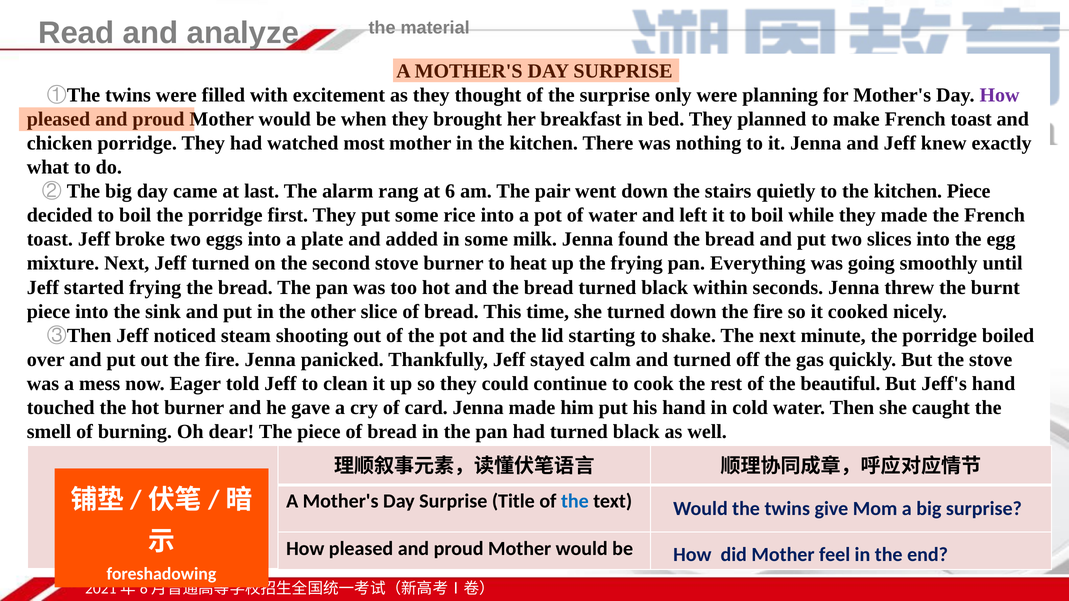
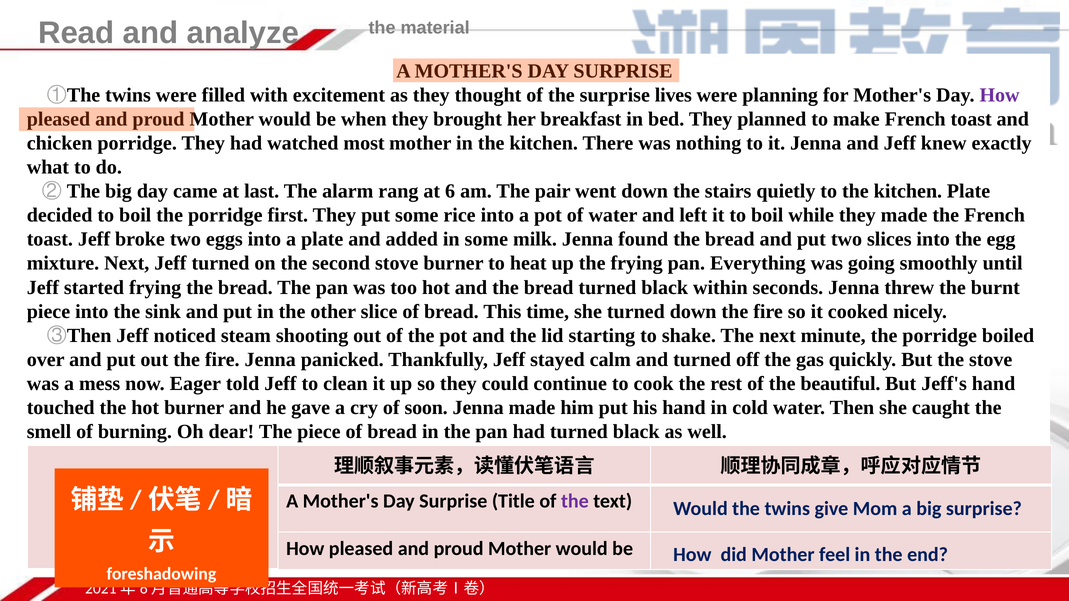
only: only -> lives
kitchen Piece: Piece -> Plate
card: card -> soon
the at (575, 502) colour: blue -> purple
